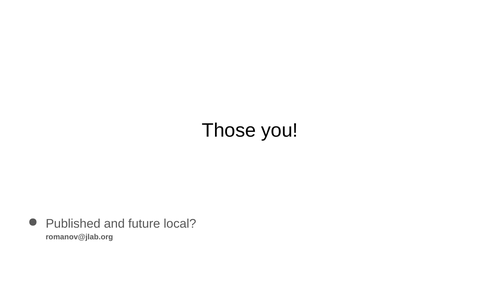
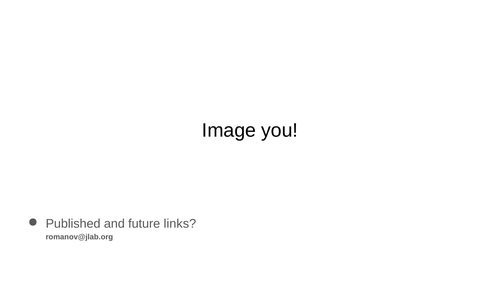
Those: Those -> Image
local: local -> links
